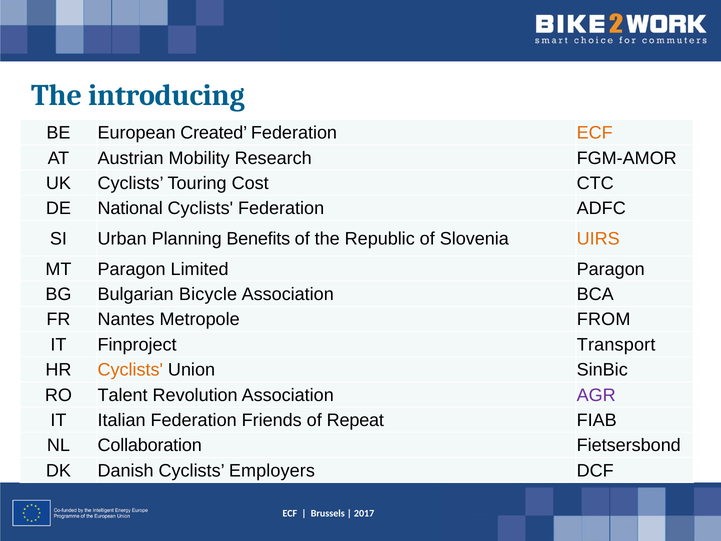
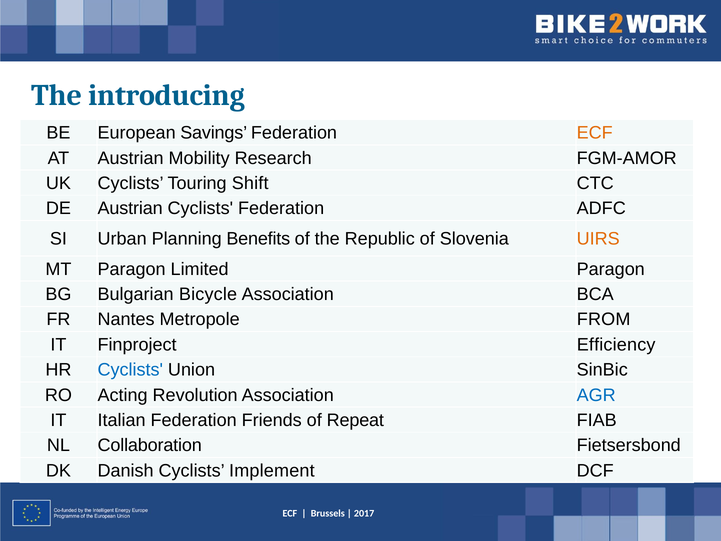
Created: Created -> Savings
Cost: Cost -> Shift
DE National: National -> Austrian
Transport: Transport -> Efficiency
Cyclists at (130, 370) colour: orange -> blue
Talent: Talent -> Acting
AGR colour: purple -> blue
Employers: Employers -> Implement
